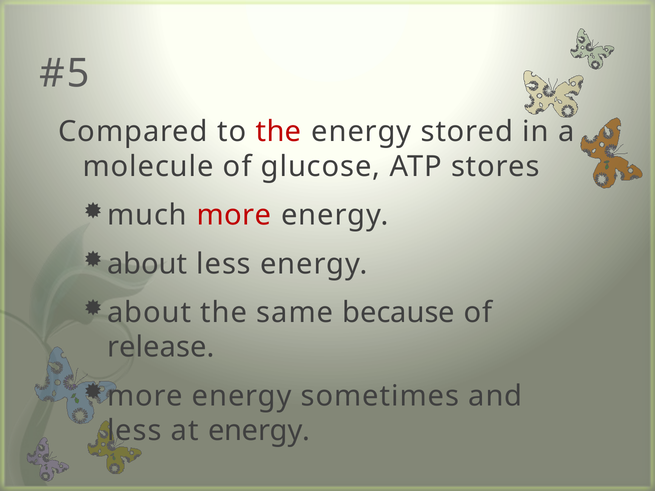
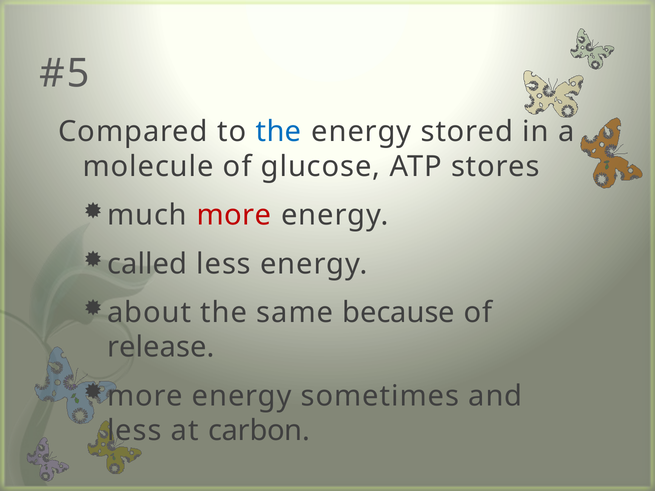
the at (279, 132) colour: red -> blue
about at (147, 264): about -> called
at energy: energy -> carbon
